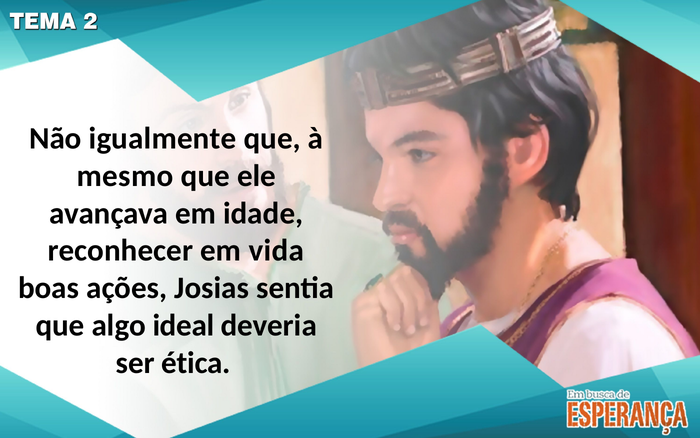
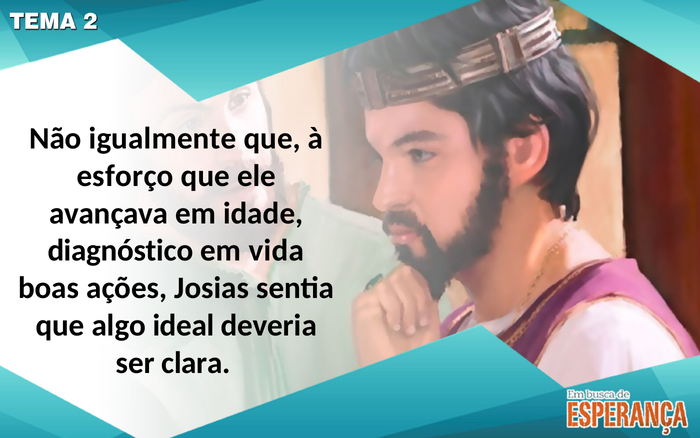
mesmo: mesmo -> esforço
reconhecer: reconhecer -> diagnóstico
ética: ética -> clara
